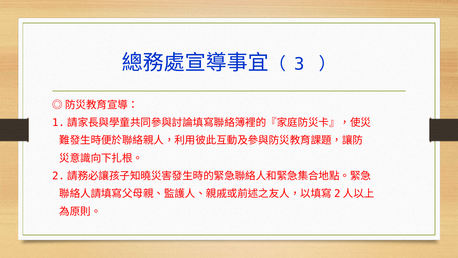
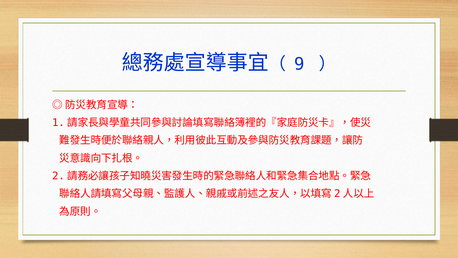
3: 3 -> 9
